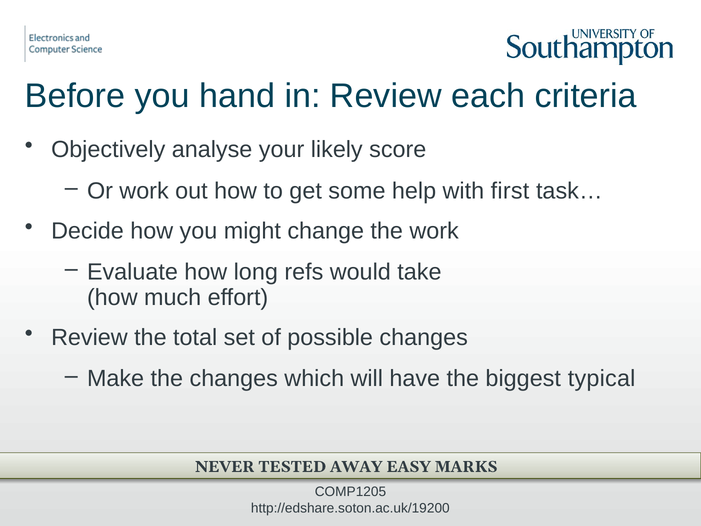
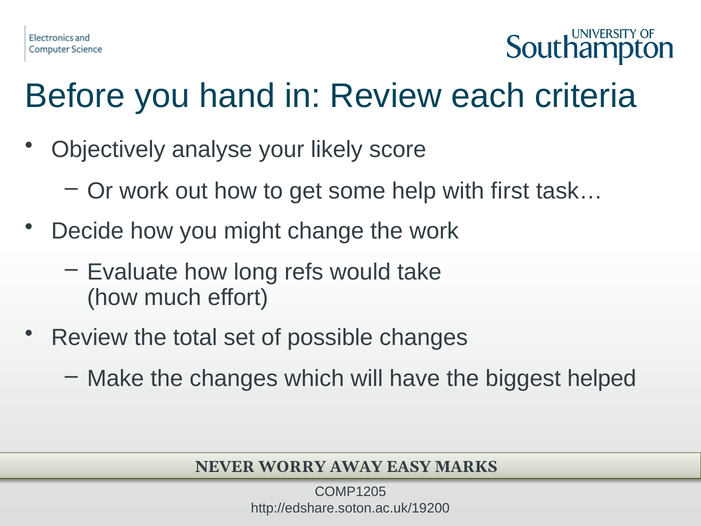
typical: typical -> helped
TESTED: TESTED -> WORRY
